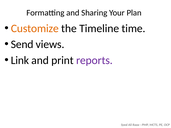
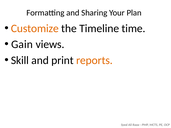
Send: Send -> Gain
Link: Link -> Skill
reports colour: purple -> orange
